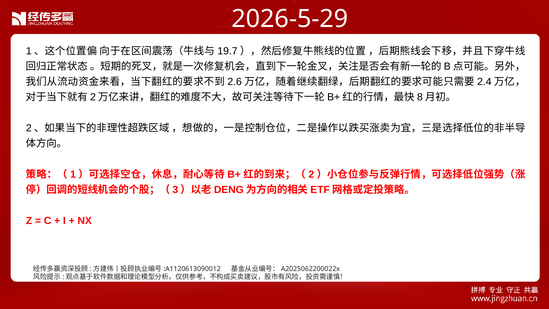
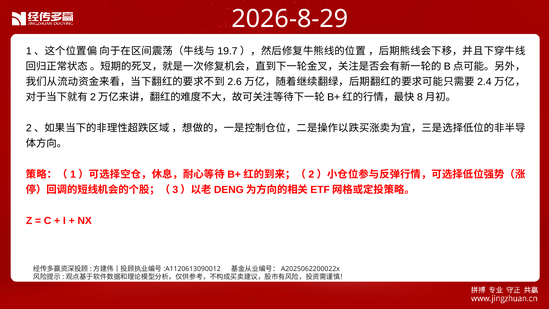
2026-5-29: 2026-5-29 -> 2026-8-29
